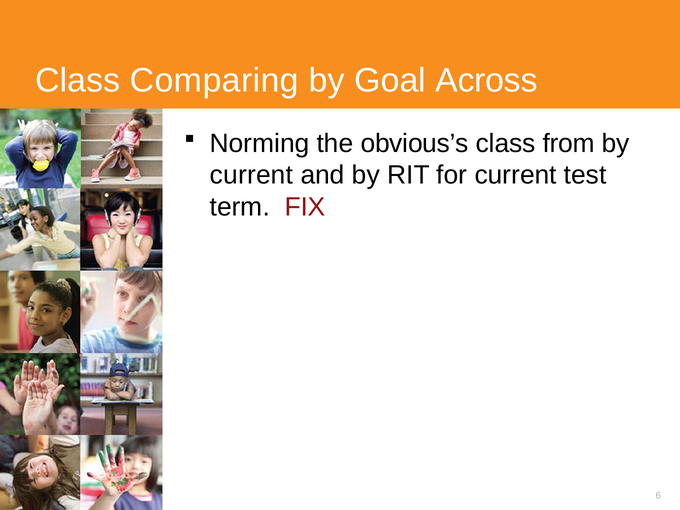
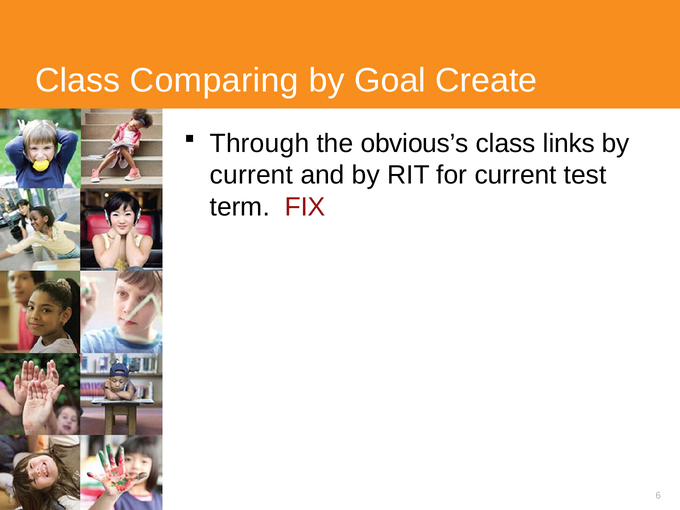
Across: Across -> Create
Norming: Norming -> Through
from: from -> links
